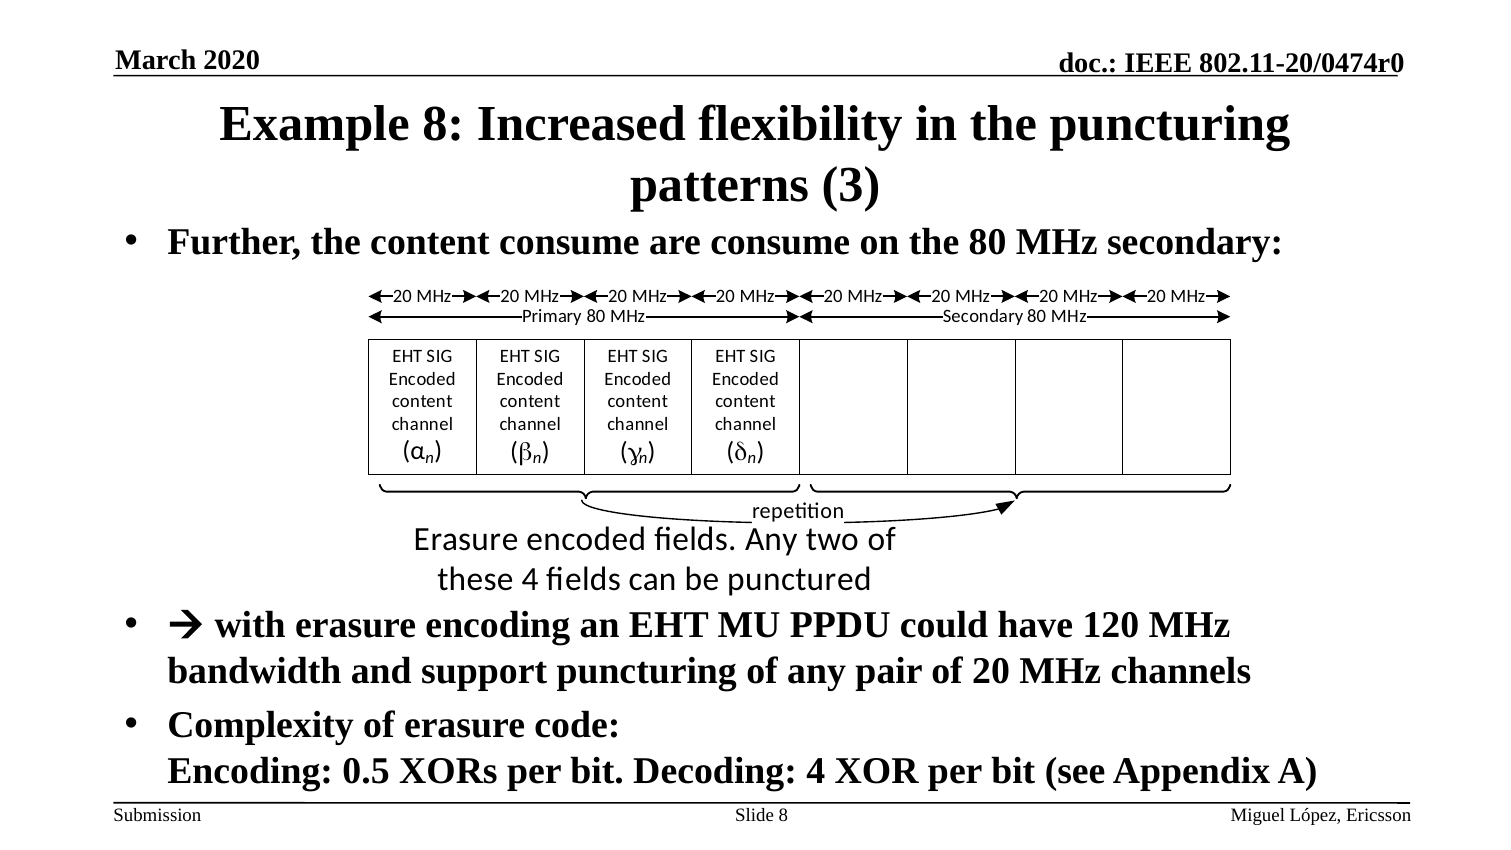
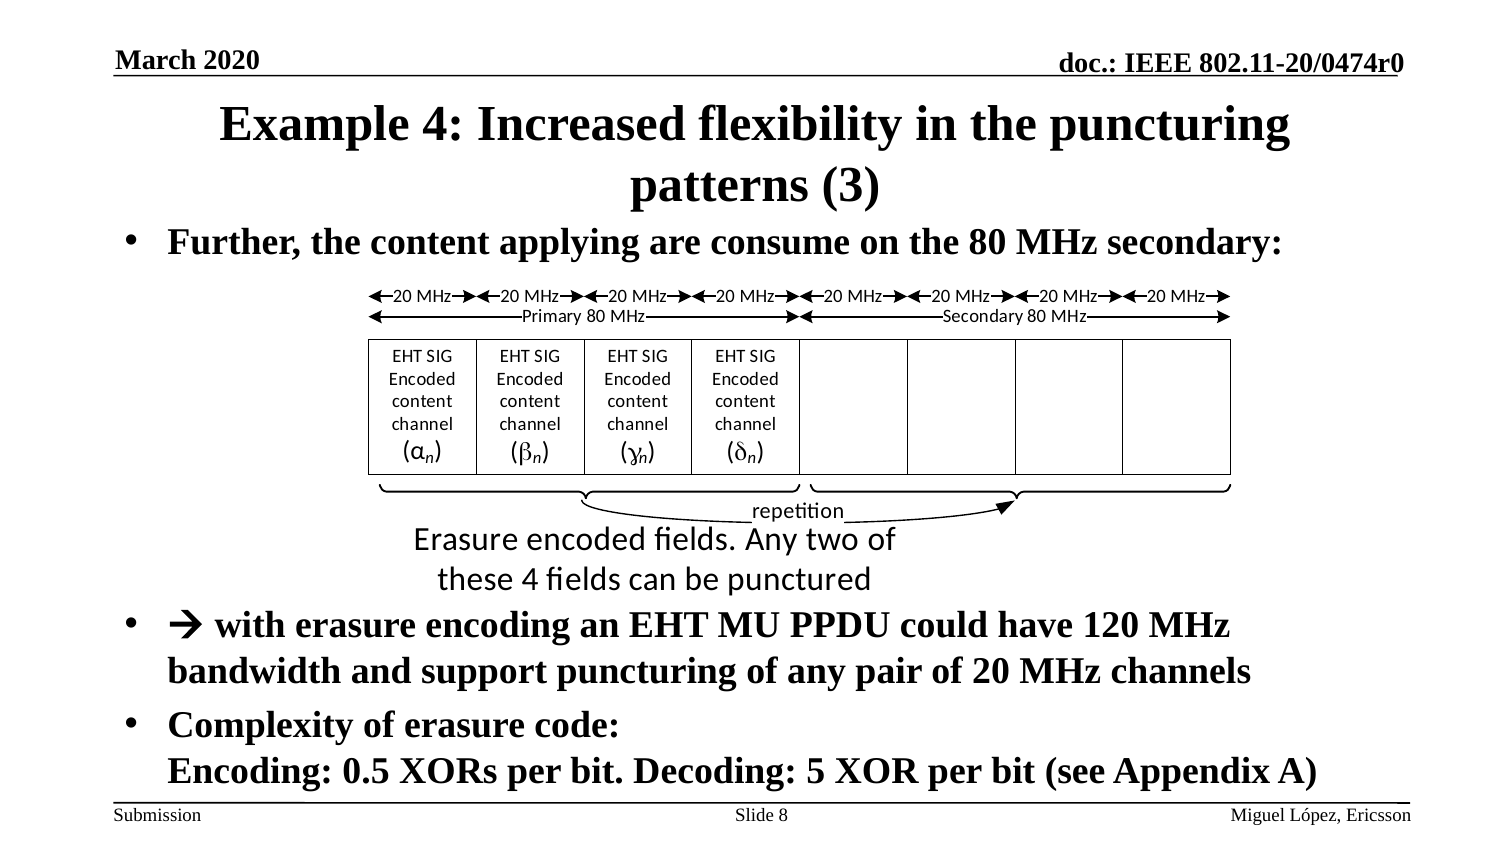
Example 8: 8 -> 4
content consume: consume -> applying
Decoding 4: 4 -> 5
